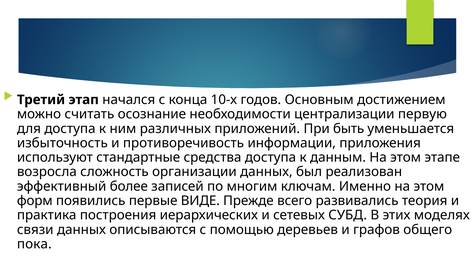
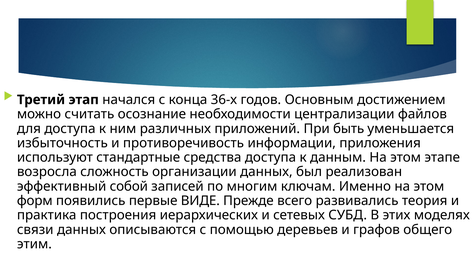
10-х: 10-х -> 36-х
первую: первую -> файлов
более: более -> собой
пока: пока -> этим
